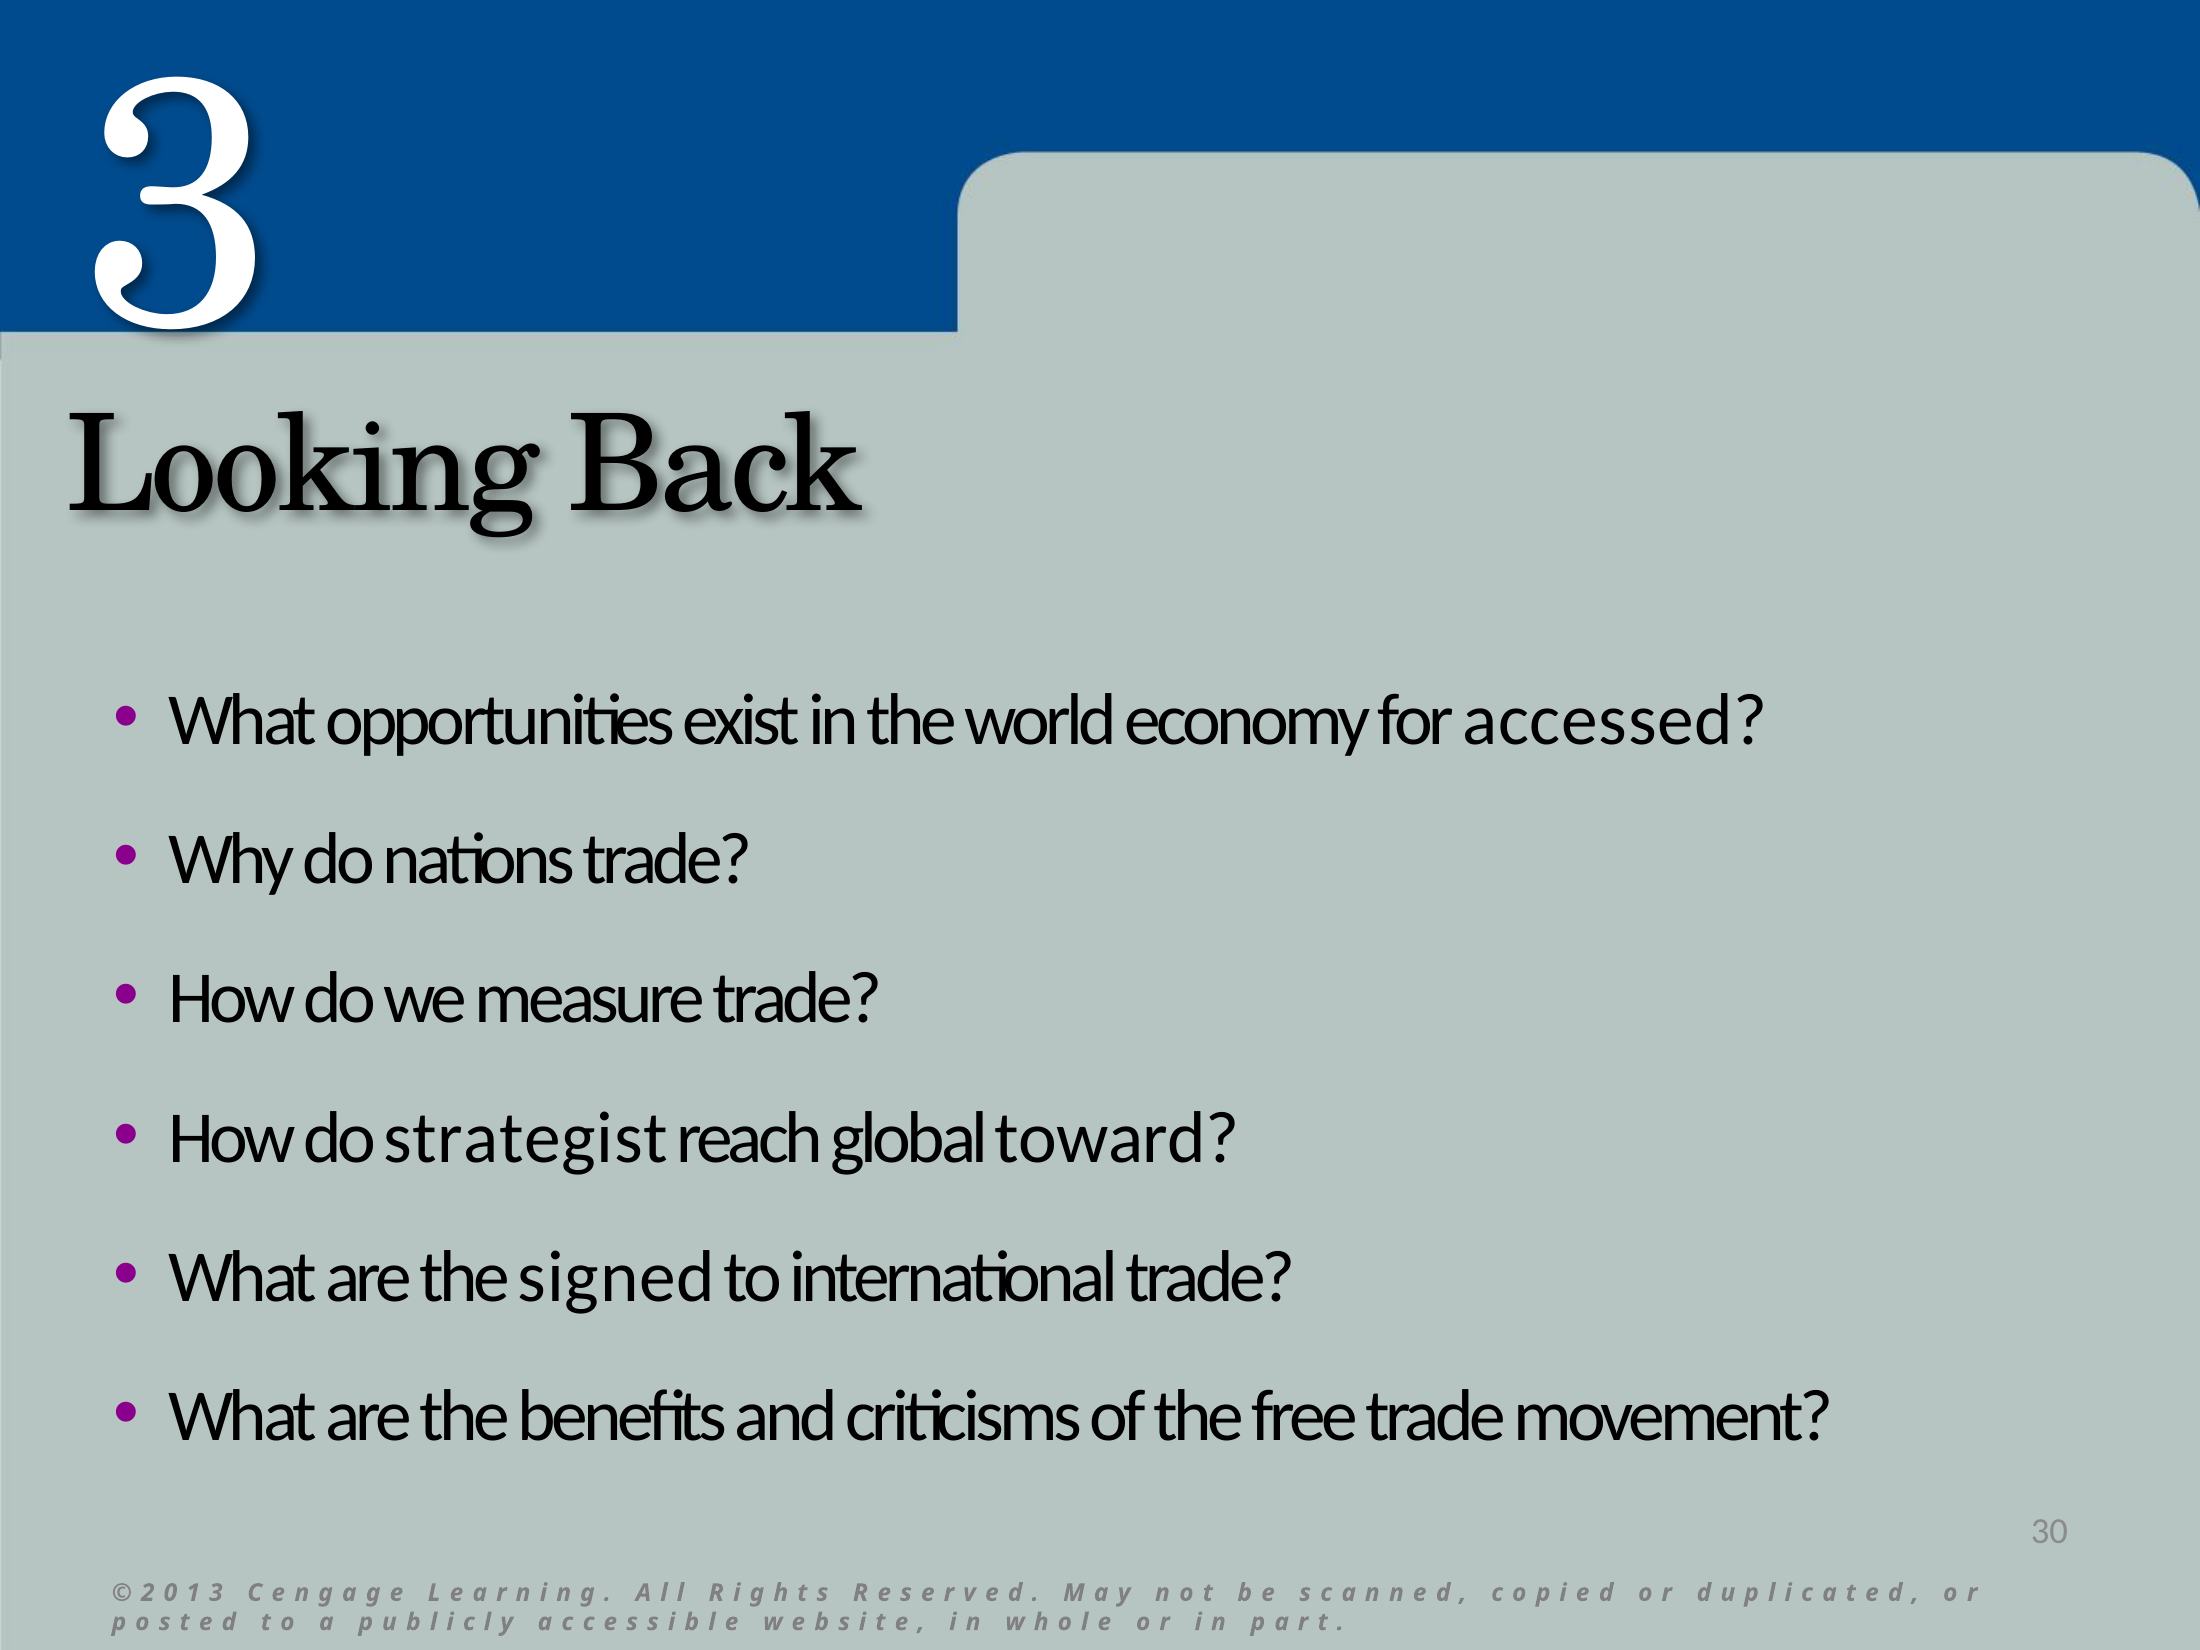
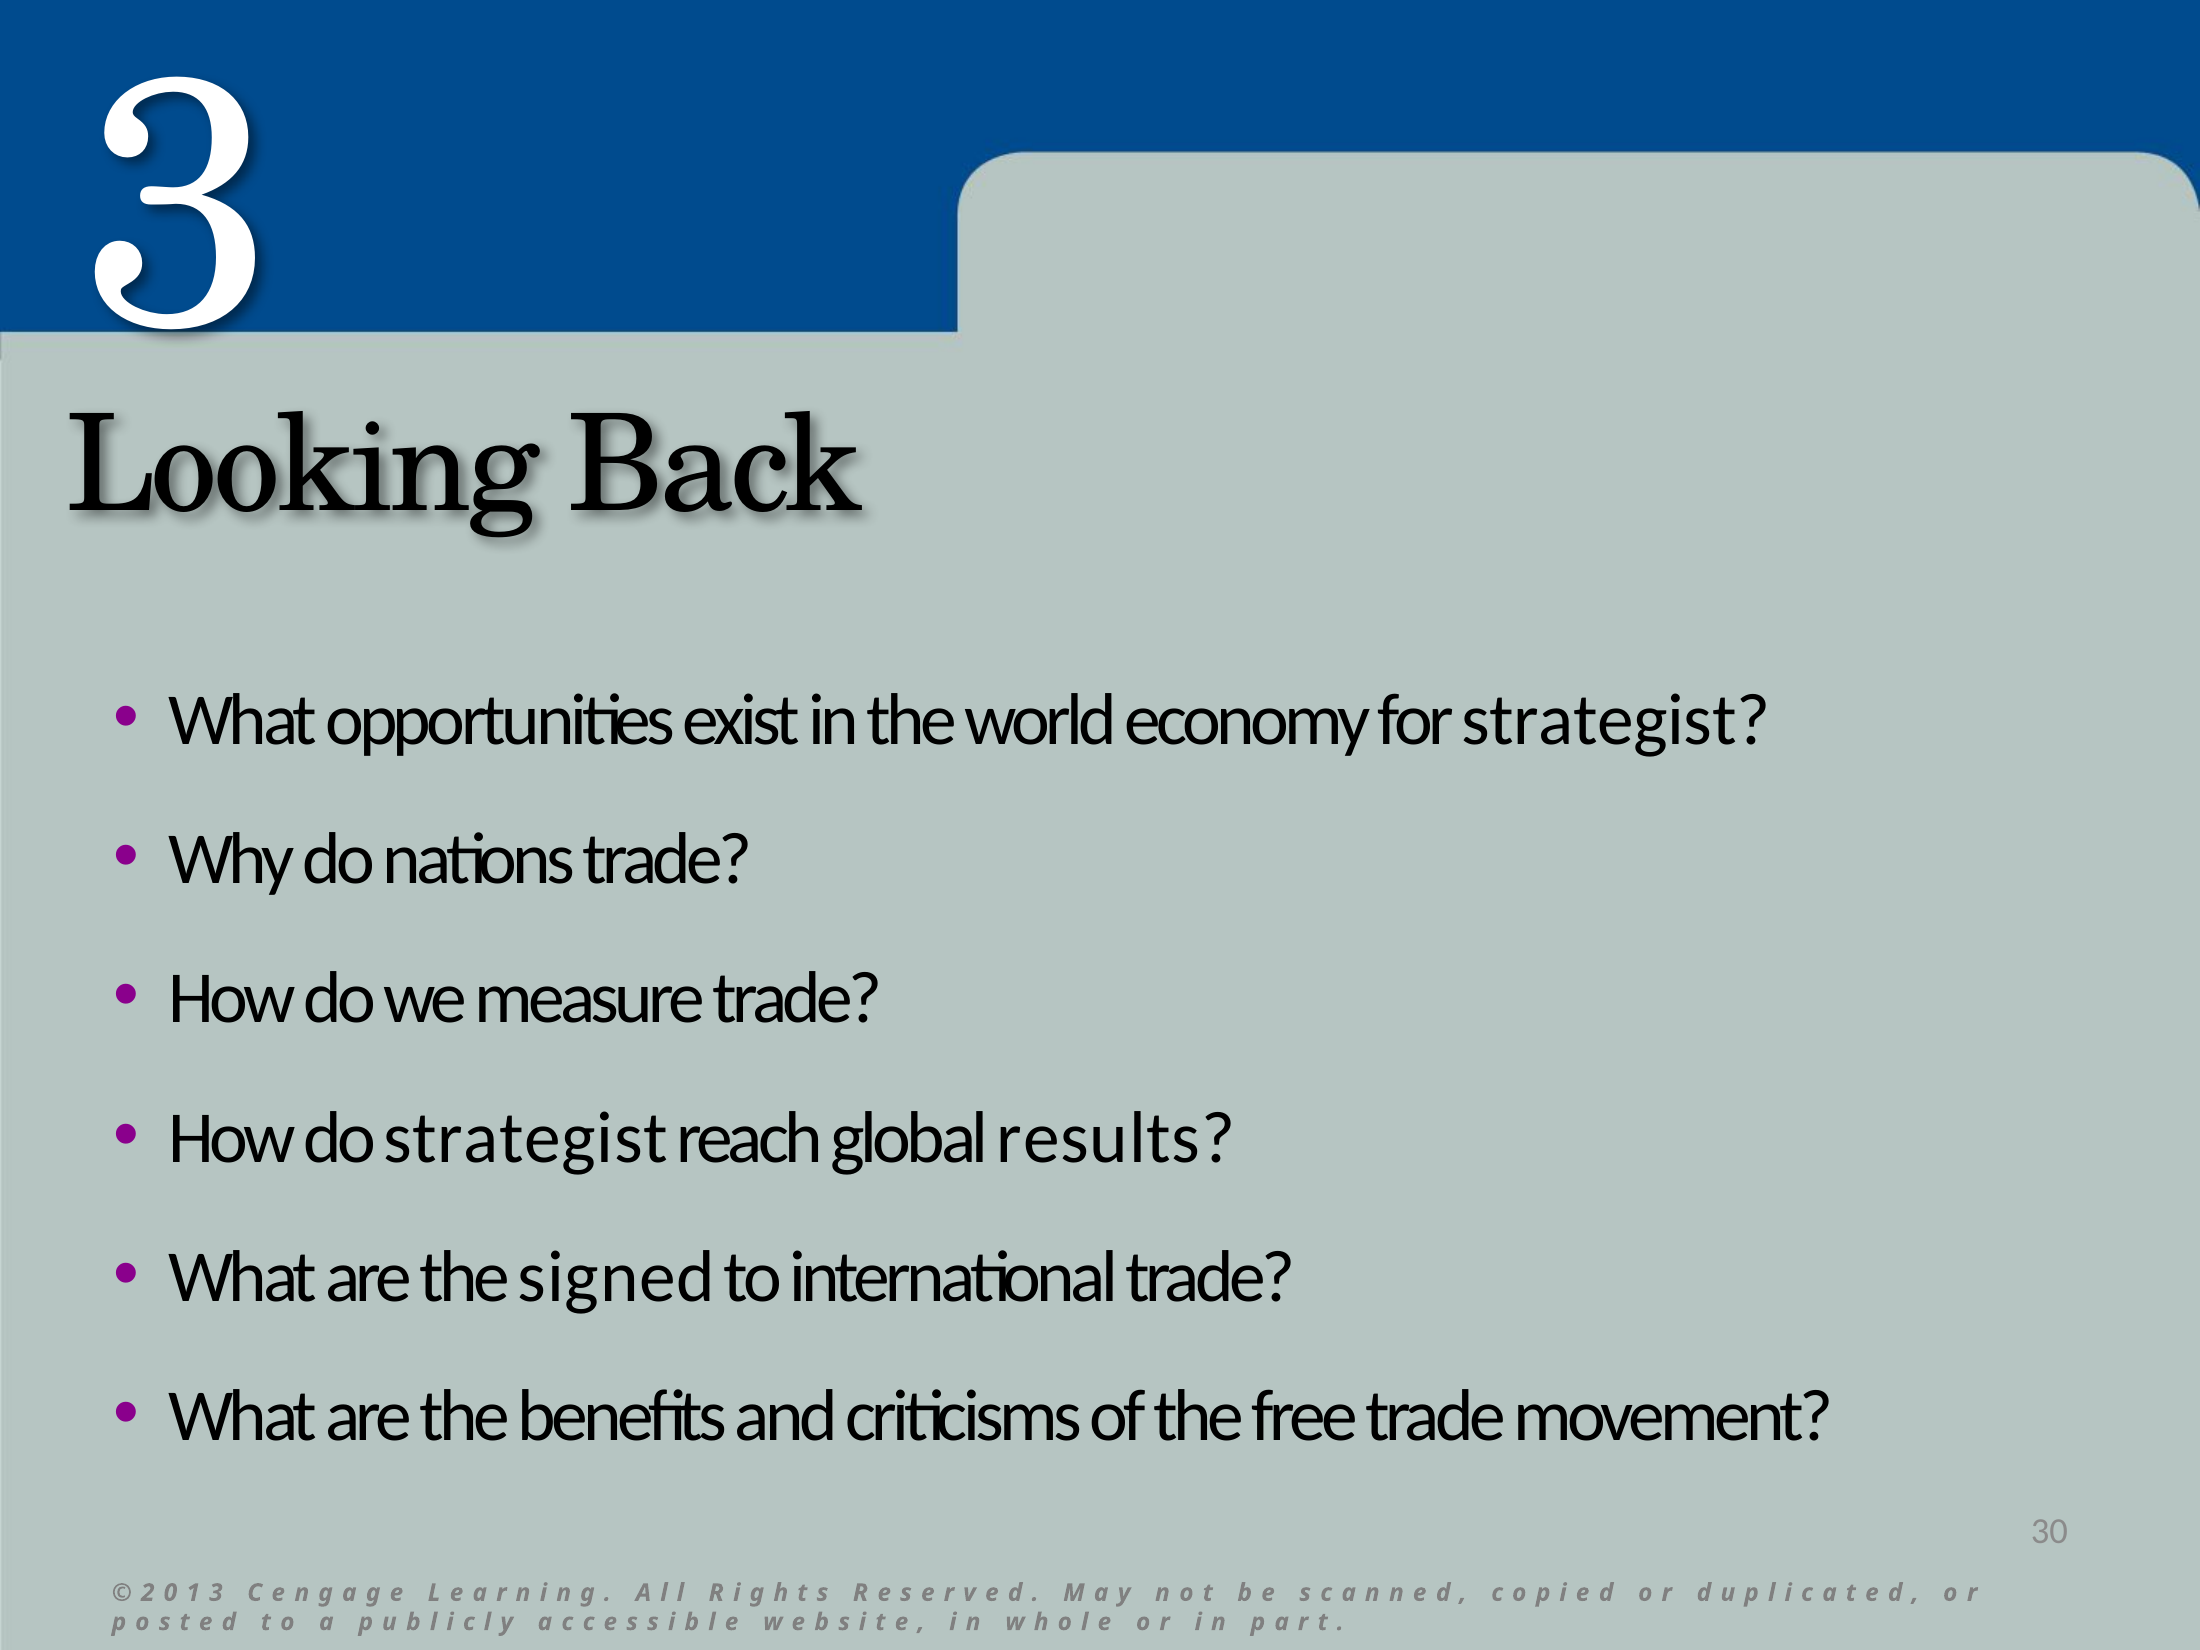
for accessed: accessed -> strategist
toward: toward -> results
